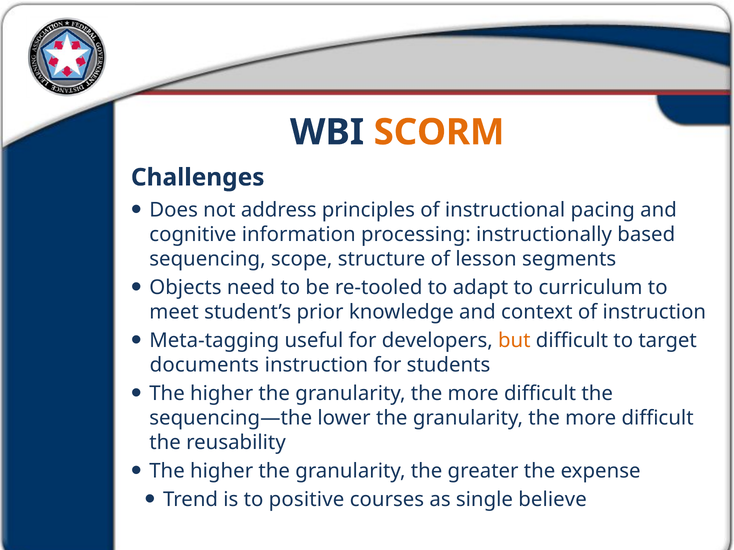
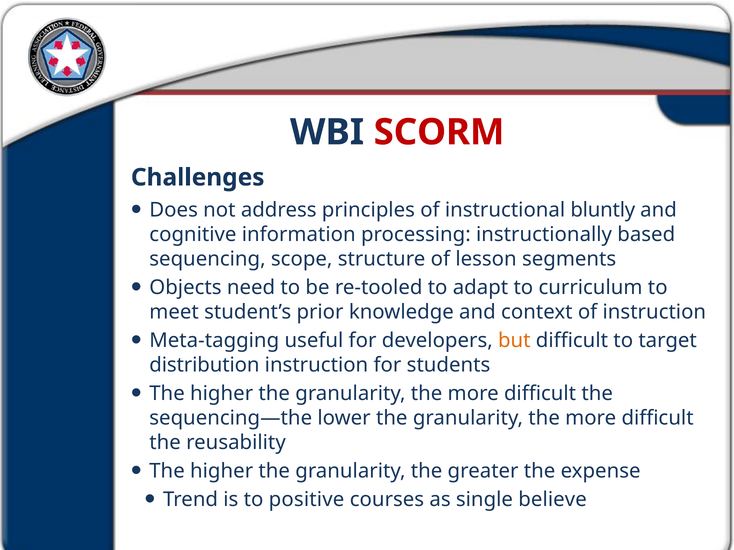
SCORM colour: orange -> red
pacing: pacing -> bluntly
documents: documents -> distribution
